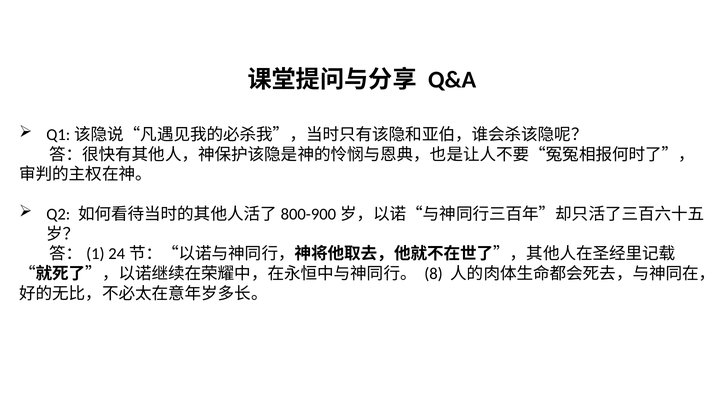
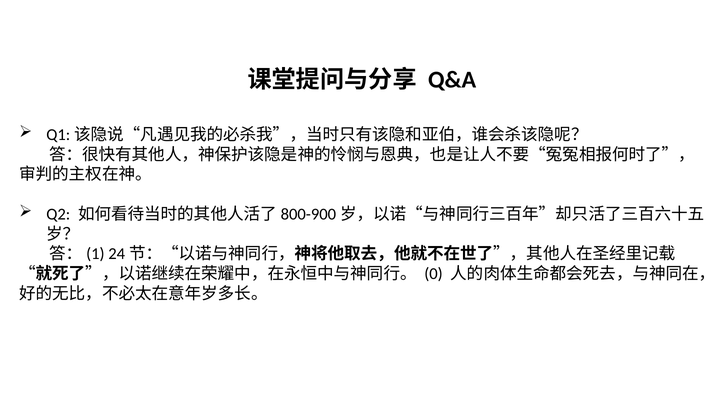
8: 8 -> 0
